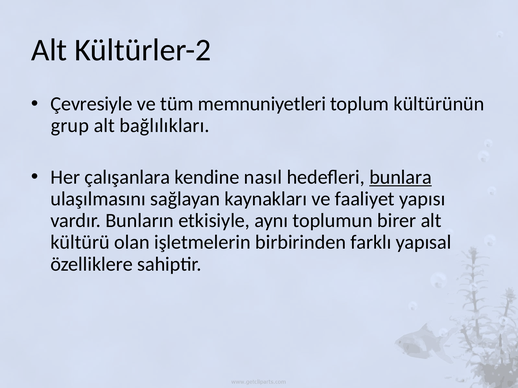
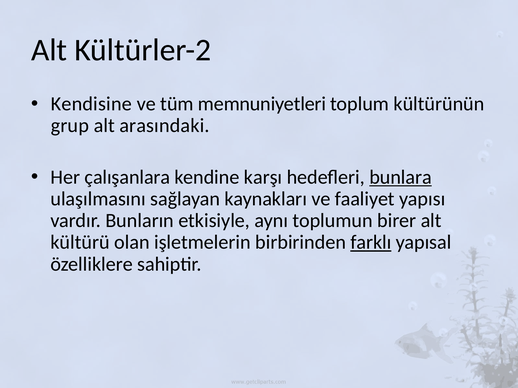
Çevresiyle: Çevresiyle -> Kendisine
bağlılıkları: bağlılıkları -> arasındaki
nasıl: nasıl -> karşı
farklı underline: none -> present
